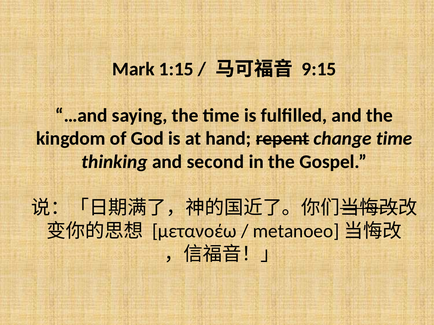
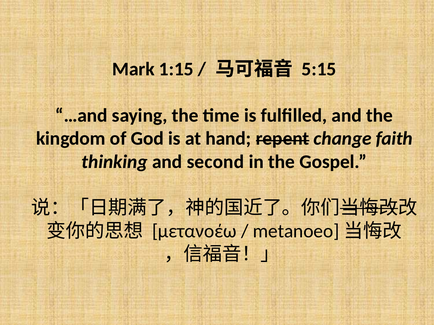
9:15: 9:15 -> 5:15
change time: time -> faith
